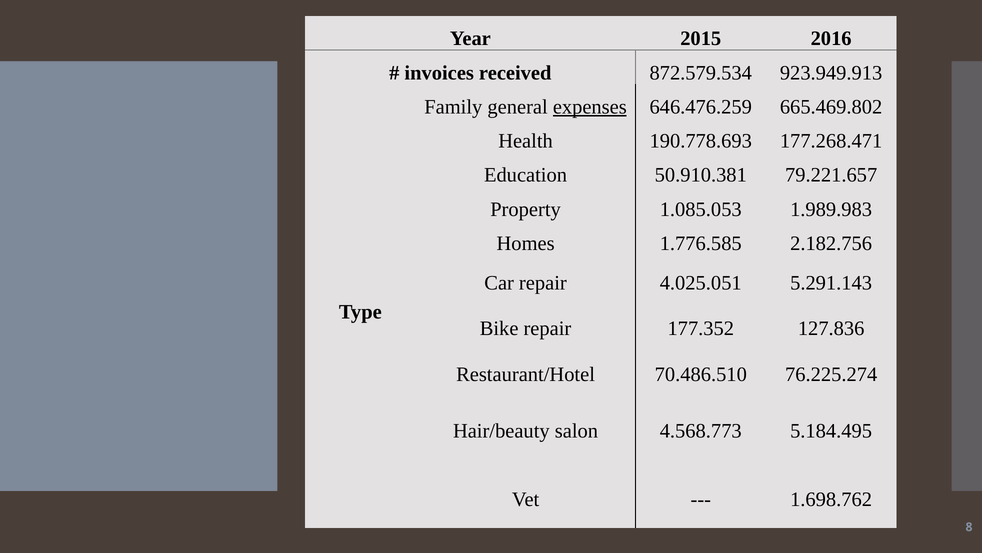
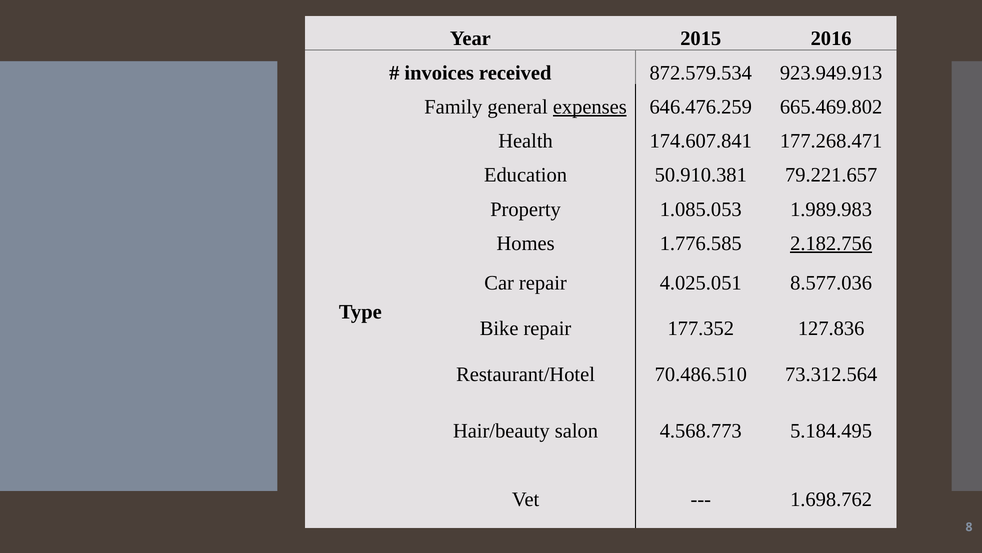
190.778.693: 190.778.693 -> 174.607.841
2.182.756 underline: none -> present
5.291.143: 5.291.143 -> 8.577.036
76.225.274: 76.225.274 -> 73.312.564
